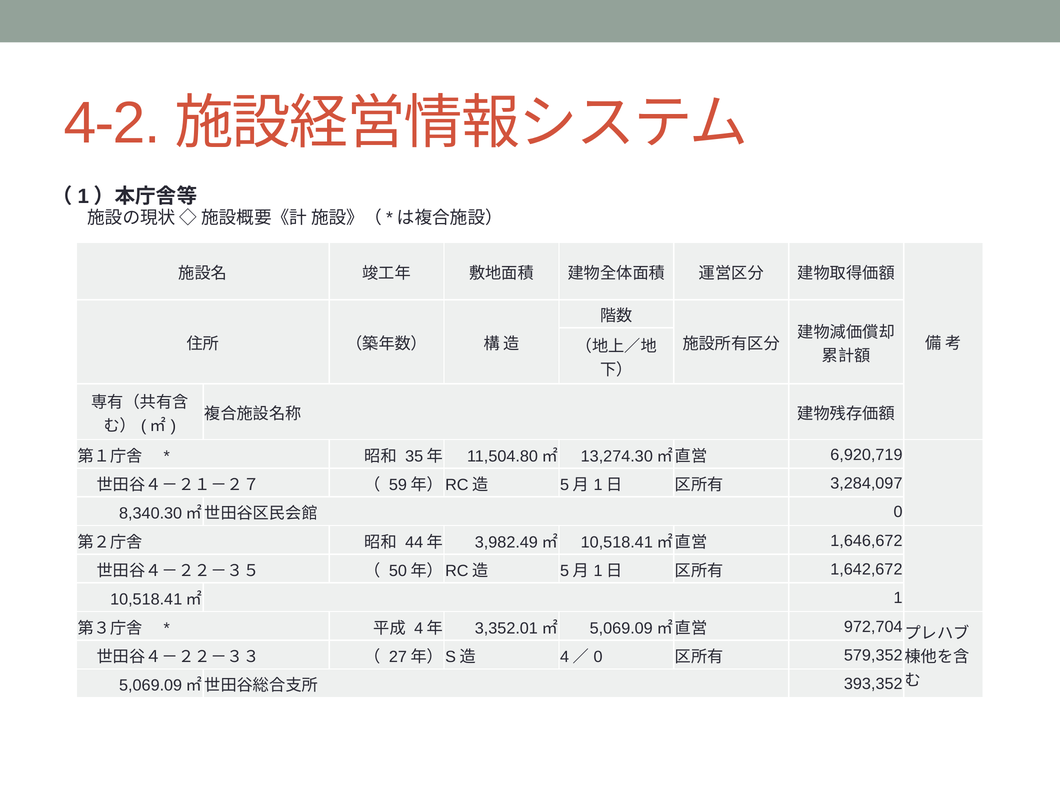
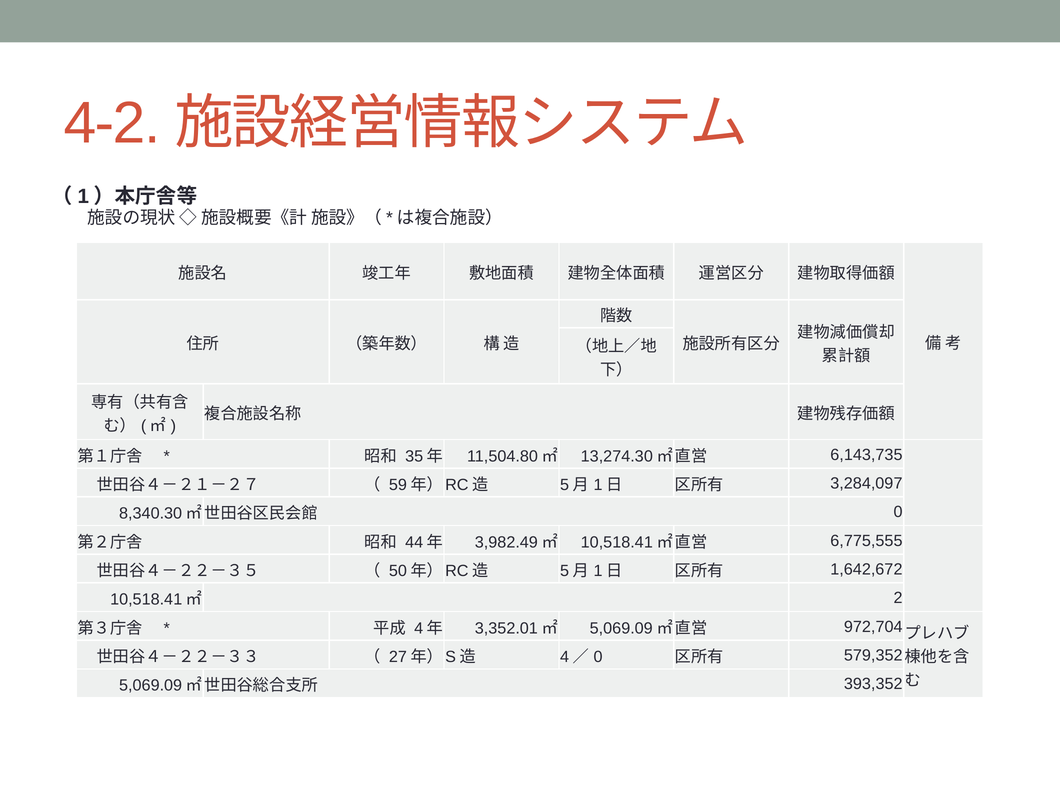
6,920,719: 6,920,719 -> 6,143,735
1,646,672: 1,646,672 -> 6,775,555
1: 1 -> 2
